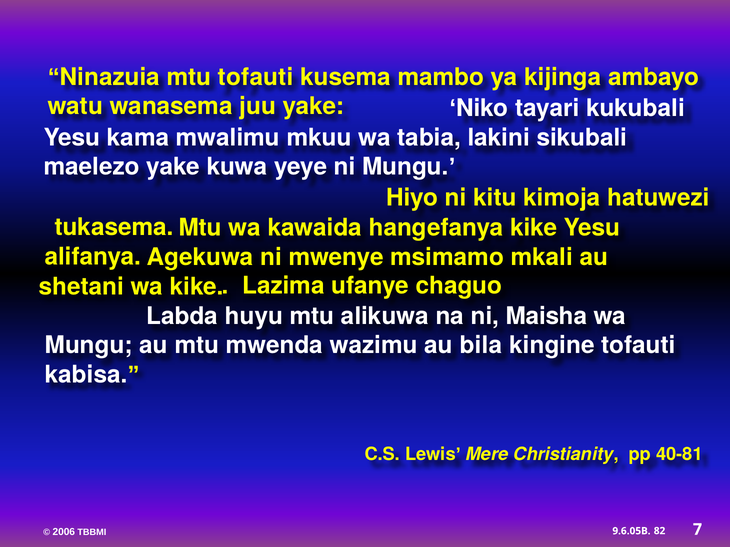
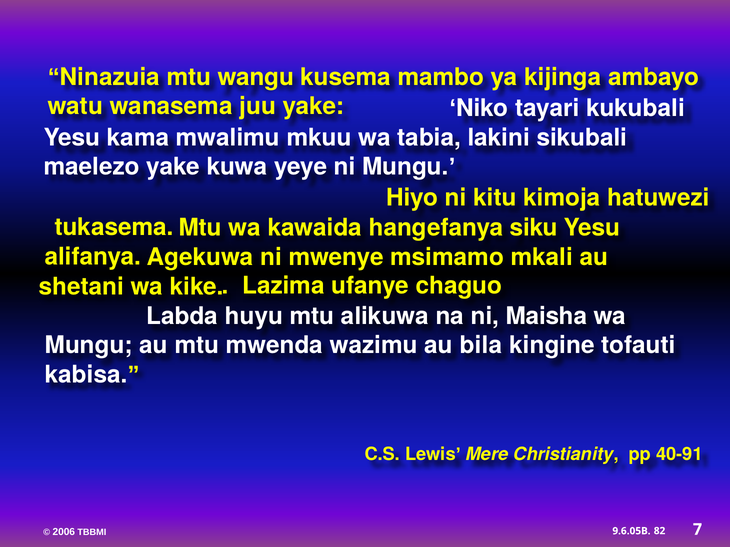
mtu tofauti: tofauti -> wangu
hangefanya kike: kike -> siku
40-81: 40-81 -> 40-91
